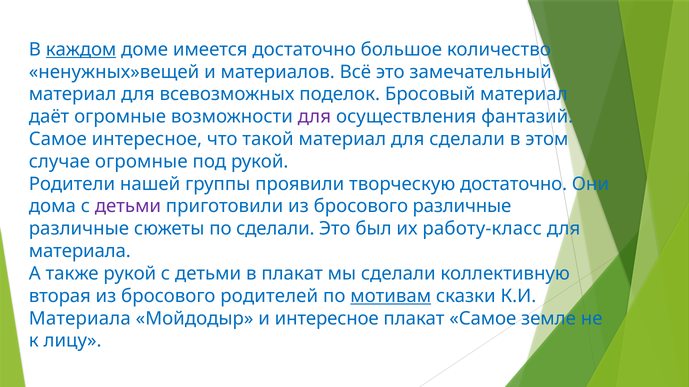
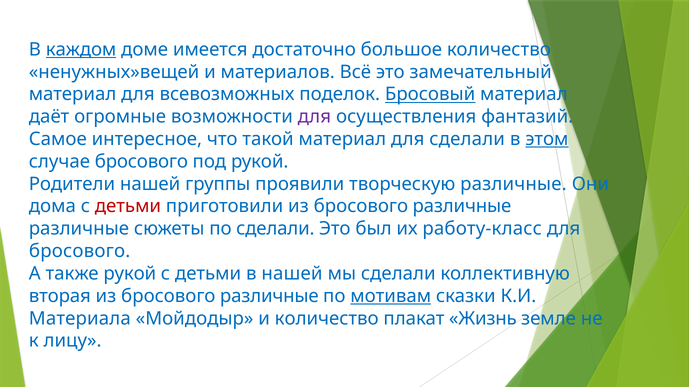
Бросовый underline: none -> present
этом underline: none -> present
случае огромные: огромные -> бросового
творческую достаточно: достаточно -> различные
детьми at (128, 207) colour: purple -> red
материала at (80, 252): материала -> бросового
в плакат: плакат -> нашей
родителей at (269, 296): родителей -> различные
и интересное: интересное -> количество
плакат Самое: Самое -> Жизнь
